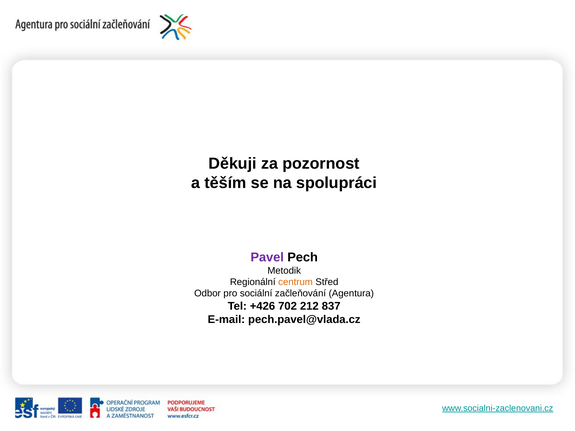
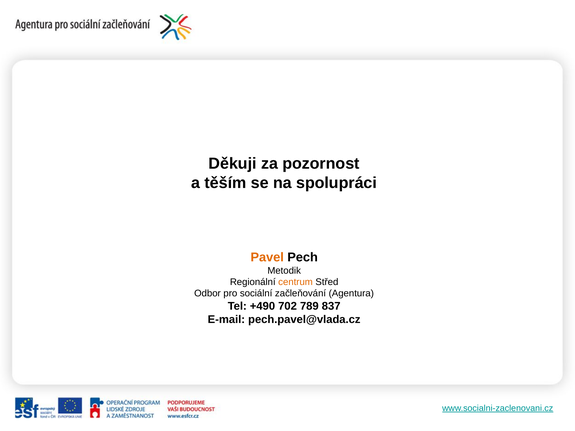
Pavel colour: purple -> orange
+426: +426 -> +490
212: 212 -> 789
